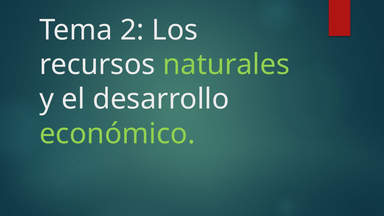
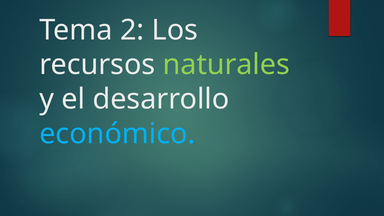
económico colour: light green -> light blue
